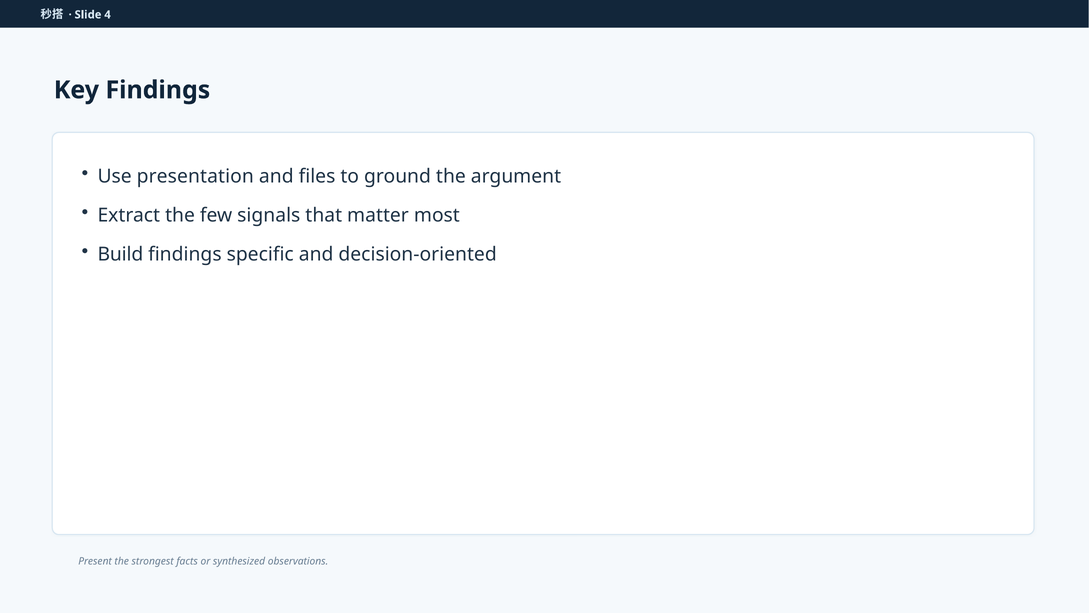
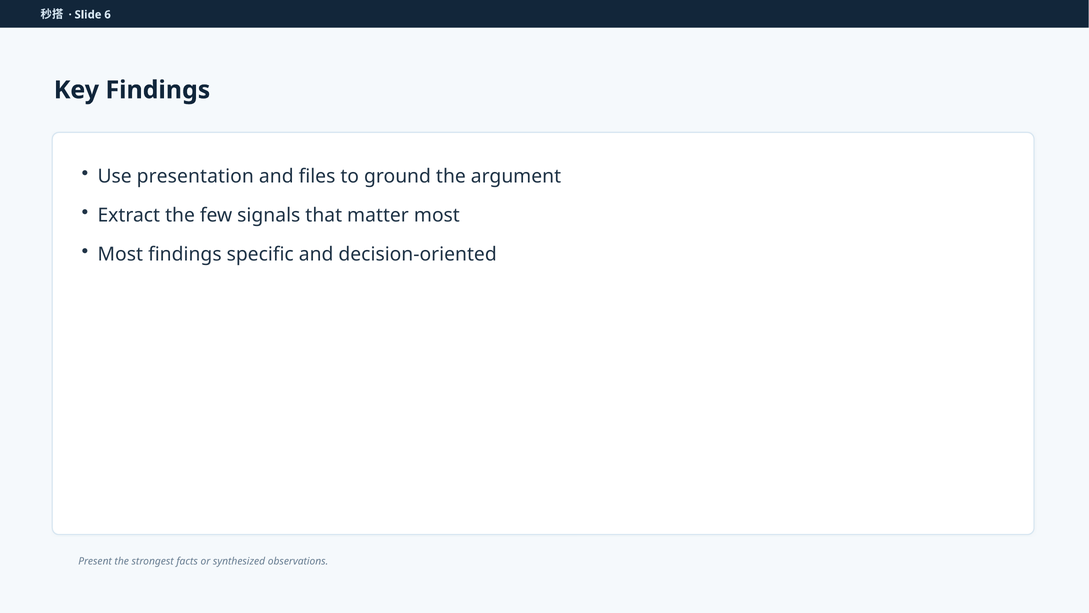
4: 4 -> 6
Build at (120, 254): Build -> Most
